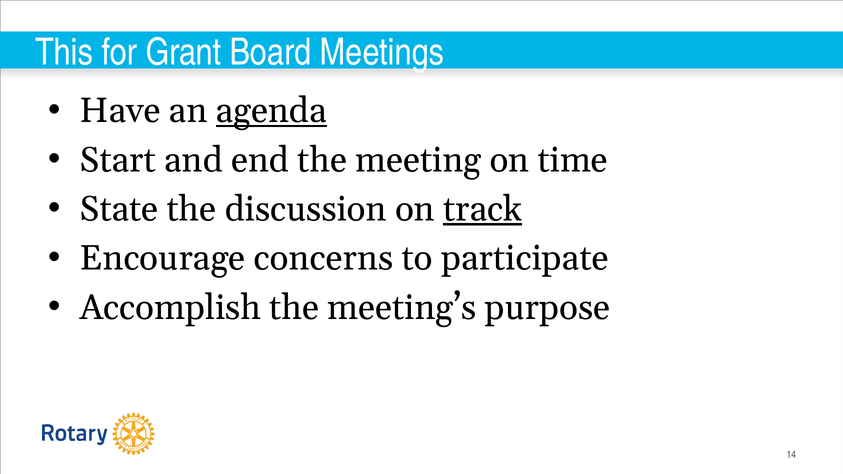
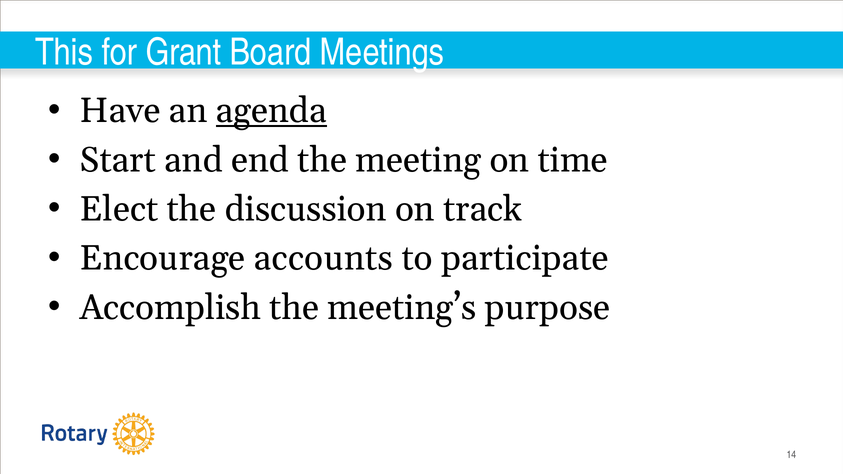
State: State -> Elect
track underline: present -> none
concerns: concerns -> accounts
